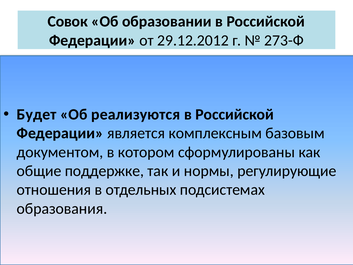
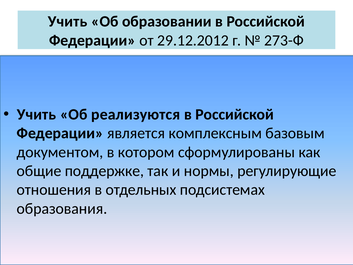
Совок at (68, 21): Совок -> Учить
Будет at (37, 114): Будет -> Учить
